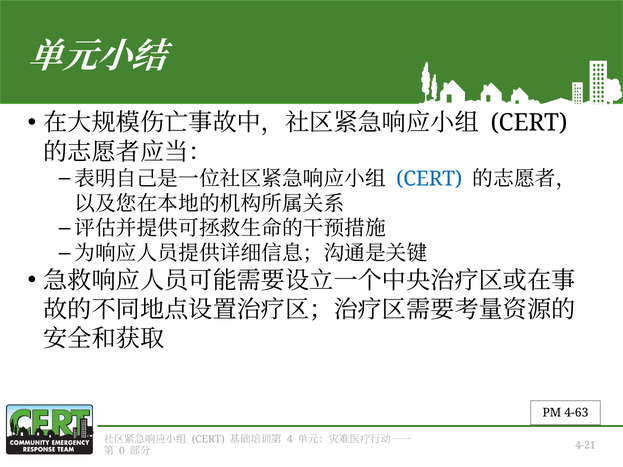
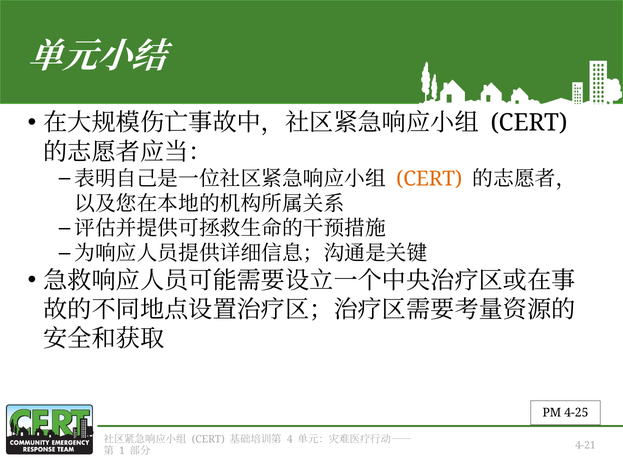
CERT at (429, 179) colour: blue -> orange
4-63: 4-63 -> 4-25
0: 0 -> 1
